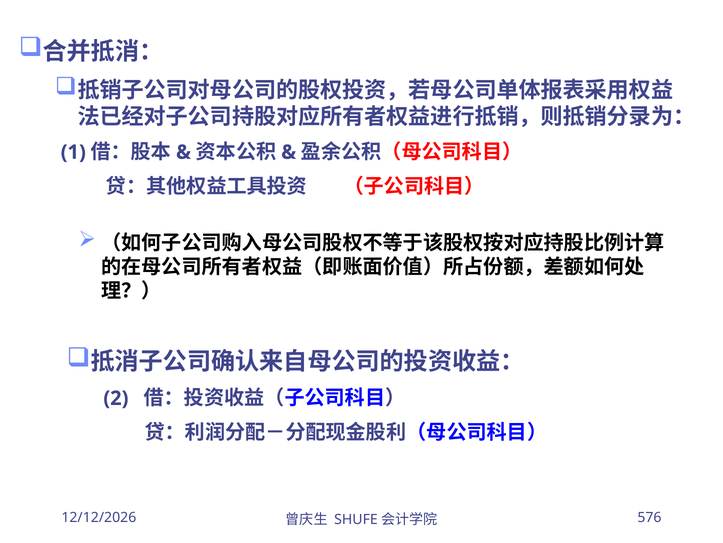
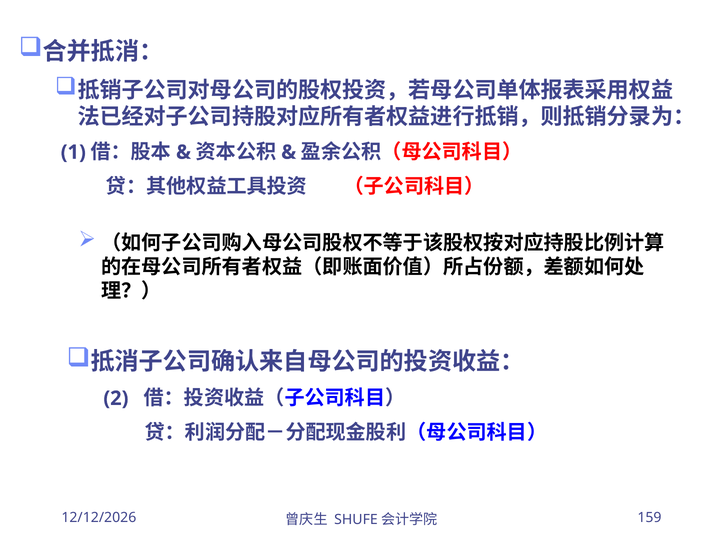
576: 576 -> 159
